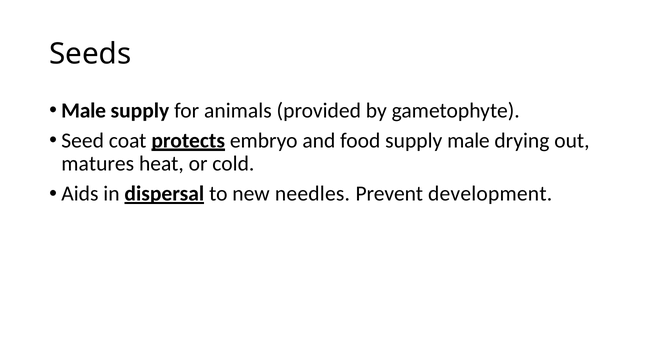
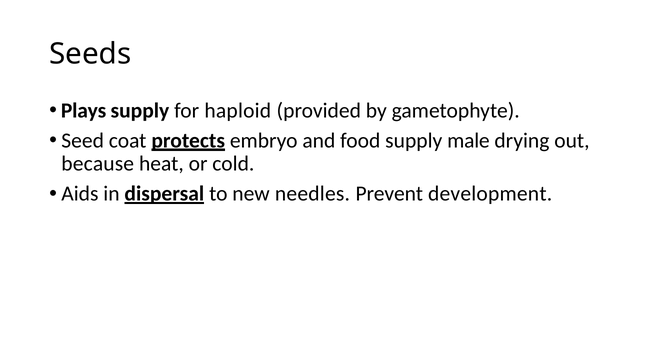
Male at (84, 111): Male -> Plays
animals: animals -> haploid
matures: matures -> because
